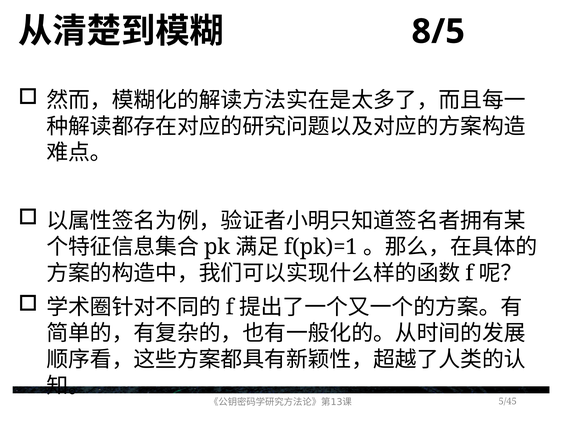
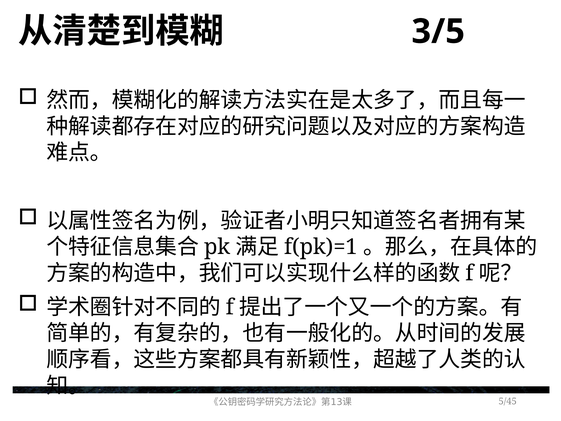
8/5: 8/5 -> 3/5
